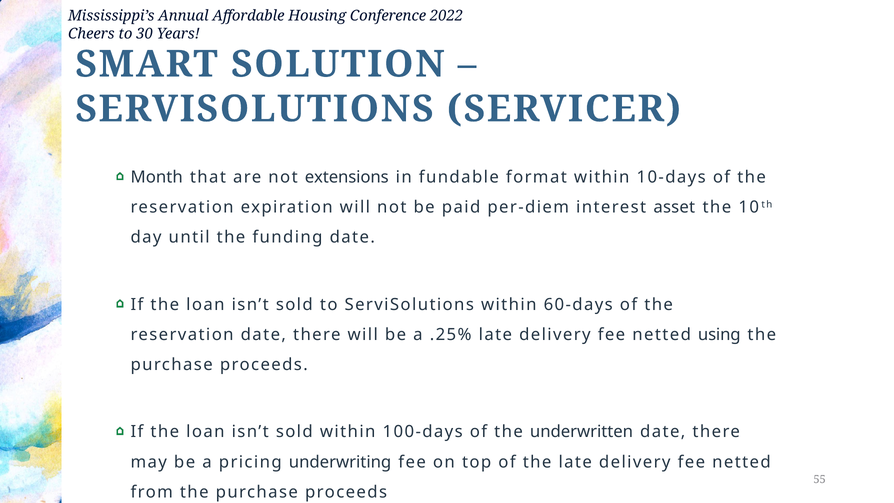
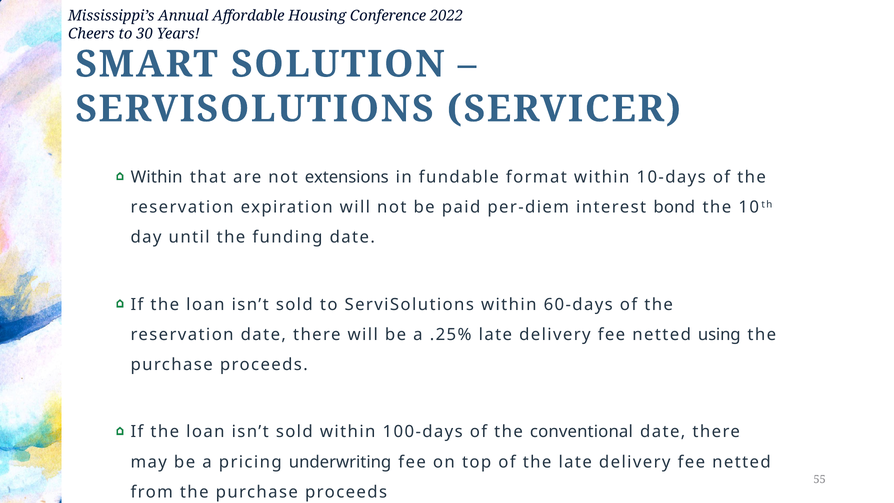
Month at (157, 177): Month -> Within
asset: asset -> bond
underwritten: underwritten -> conventional
